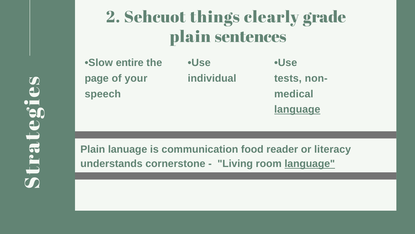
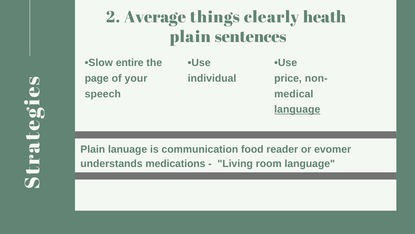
Sehcuot: Sehcuot -> Average
grade: grade -> heath
tests: tests -> price
literacy: literacy -> evomer
cornerstone: cornerstone -> medications
language at (310, 163) underline: present -> none
